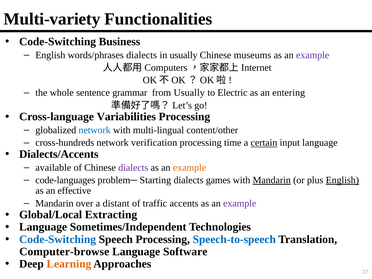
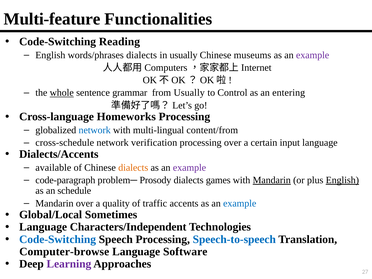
Multi-variety: Multi-variety -> Multi-feature
Business: Business -> Reading
whole underline: none -> present
Electric: Electric -> Control
Variabilities: Variabilities -> Homeworks
content/other: content/other -> content/from
cross-hundreds: cross-hundreds -> cross-schedule
processing time: time -> over
certain underline: present -> none
dialects at (133, 168) colour: purple -> orange
example at (190, 168) colour: orange -> purple
code-languages: code-languages -> code-paragraph
Starting: Starting -> Prosody
effective: effective -> schedule
distant: distant -> quality
example at (240, 203) colour: purple -> blue
Extracting: Extracting -> Sometimes
Sometimes/Independent: Sometimes/Independent -> Characters/Independent
Learning colour: orange -> purple
